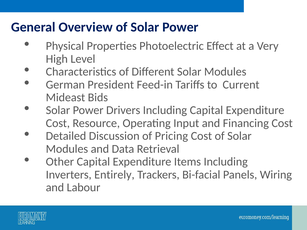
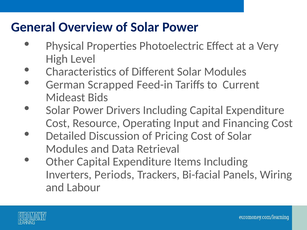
President: President -> Scrapped
Entirely: Entirely -> Periods
